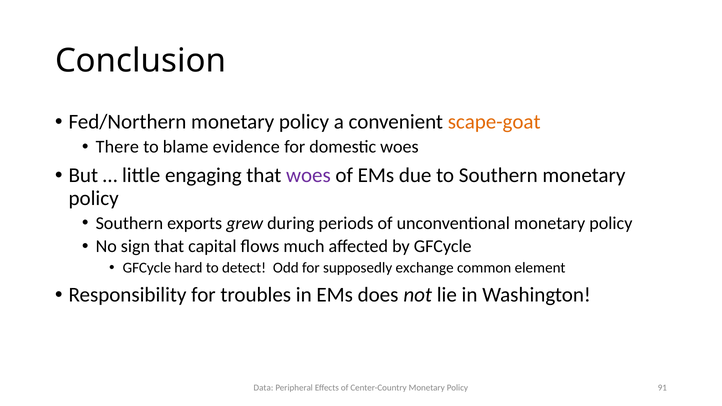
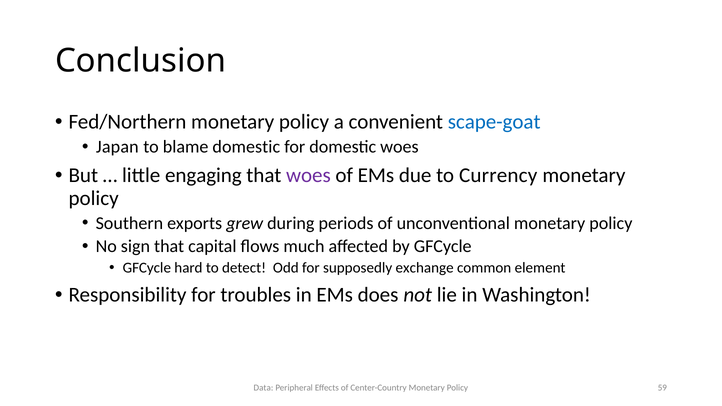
scape-goat colour: orange -> blue
There: There -> Japan
blame evidence: evidence -> domestic
to Southern: Southern -> Currency
91: 91 -> 59
